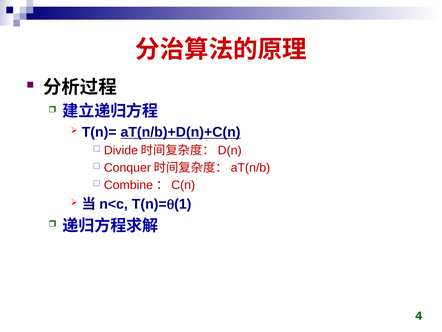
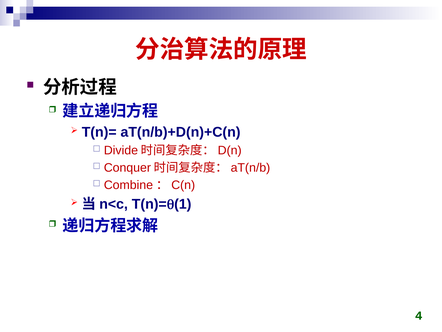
aT(n/b)+D(n)+C(n underline: present -> none
